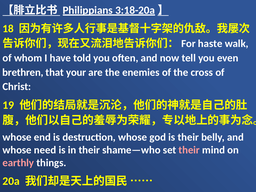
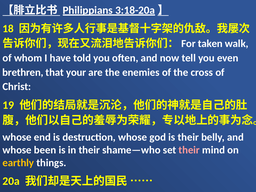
haste: haste -> taken
need: need -> been
earthly colour: pink -> yellow
